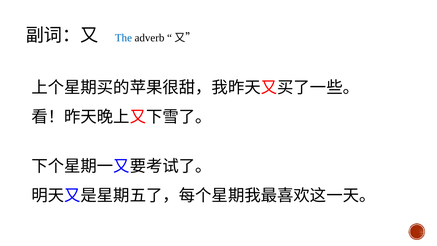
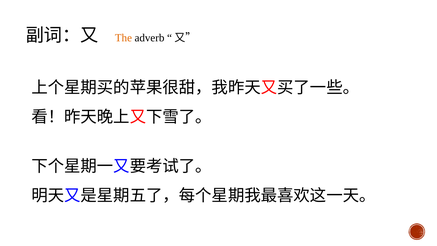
The colour: blue -> orange
